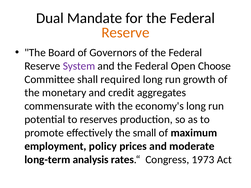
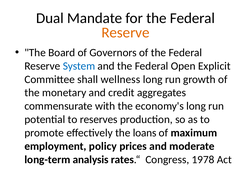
System colour: purple -> blue
Choose: Choose -> Explicit
required: required -> wellness
small: small -> loans
1973: 1973 -> 1978
